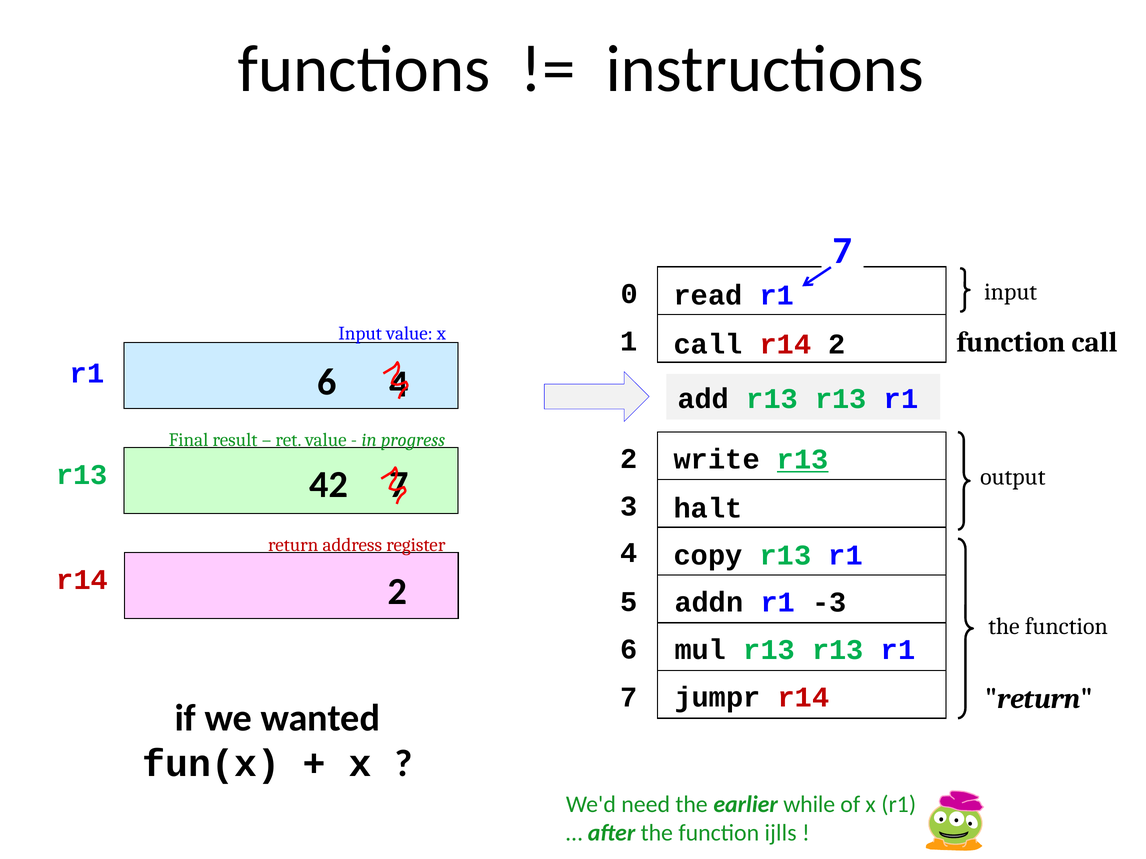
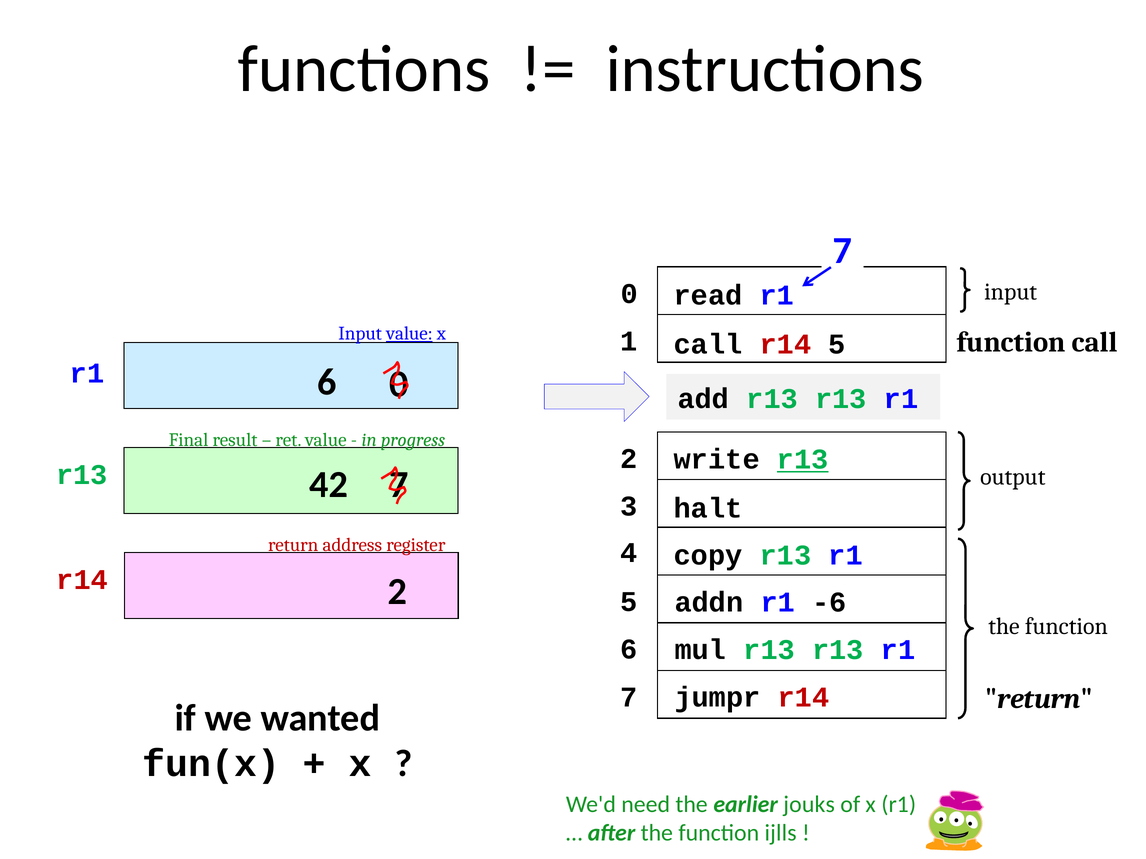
value at (409, 334) underline: none -> present
r14 2: 2 -> 5
6 4: 4 -> 0
-3: -3 -> -6
while: while -> jouks
